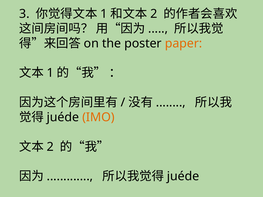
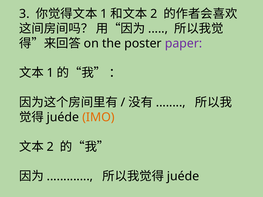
paper colour: orange -> purple
